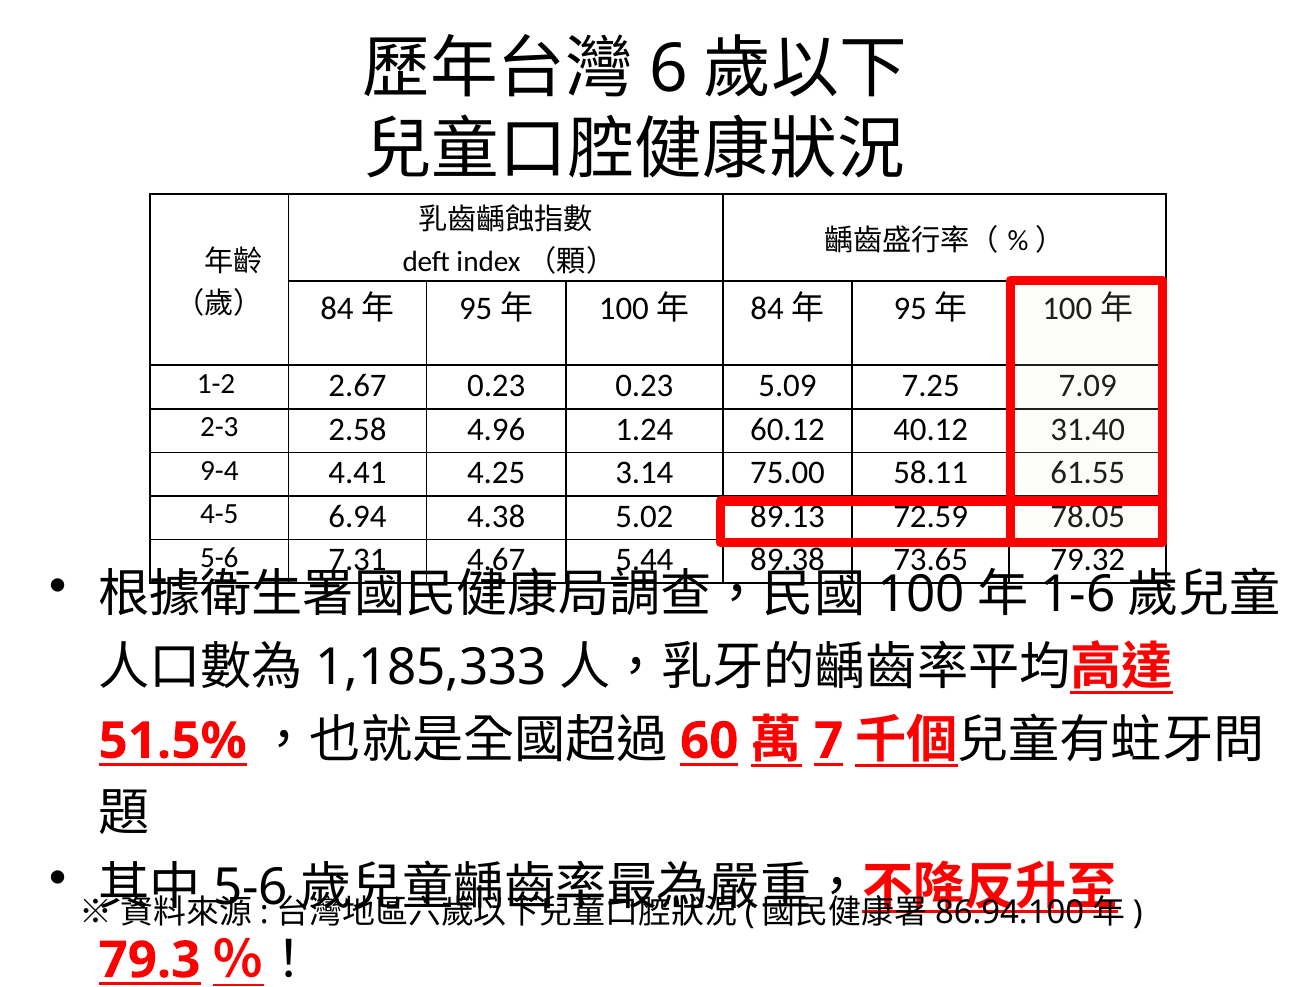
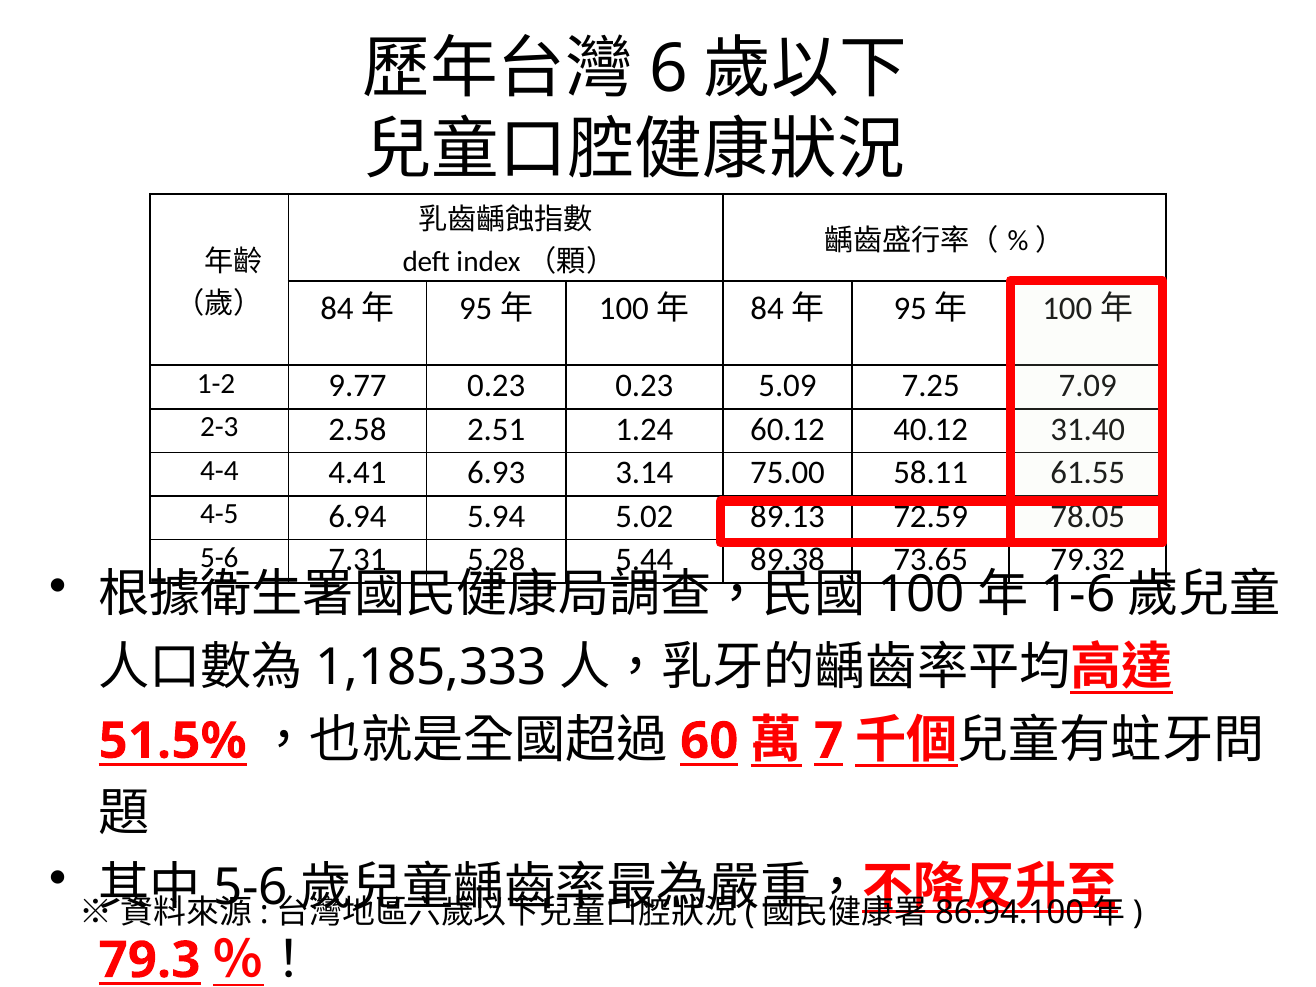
2.67: 2.67 -> 9.77
4.96: 4.96 -> 2.51
9-4: 9-4 -> 4-4
4.25: 4.25 -> 6.93
4.38: 4.38 -> 5.94
4.67: 4.67 -> 5.28
